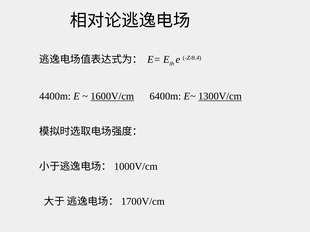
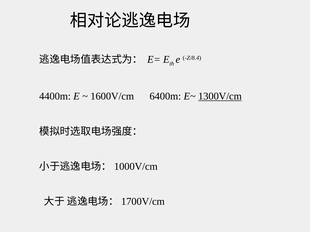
1600V/cm underline: present -> none
